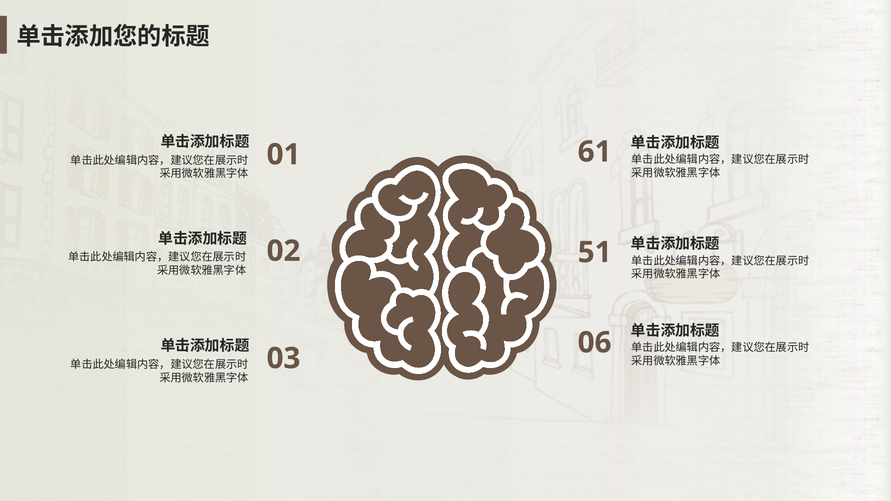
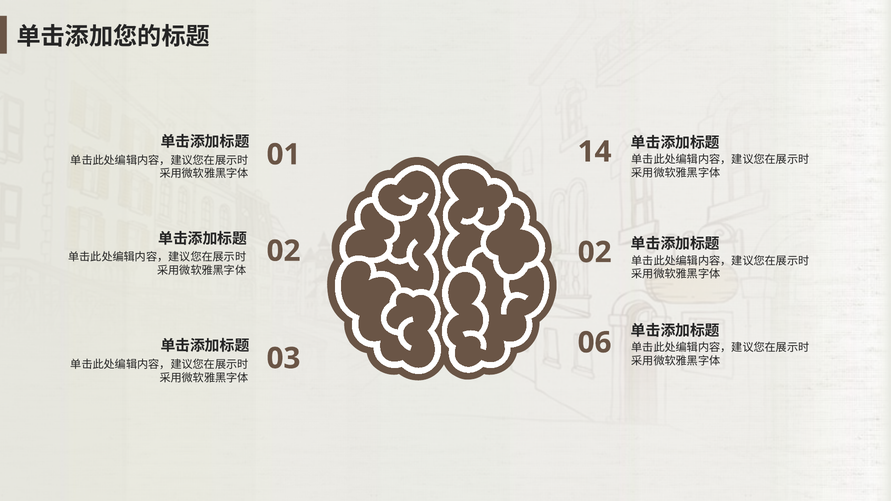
61: 61 -> 14
02 51: 51 -> 02
